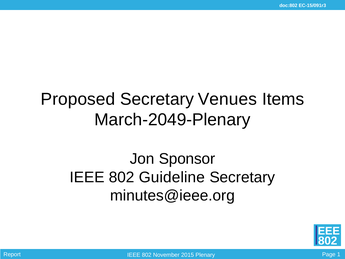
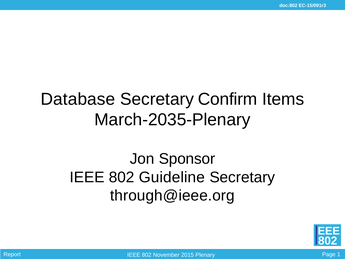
Proposed: Proposed -> Database
Venues: Venues -> Confirm
March-2049-Plenary: March-2049-Plenary -> March-2035-Plenary
minutes@ieee.org: minutes@ieee.org -> through@ieee.org
